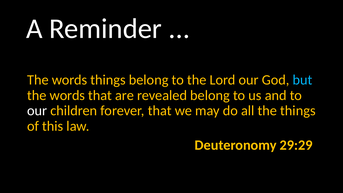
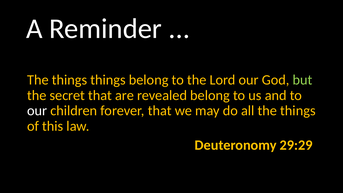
words at (70, 80): words -> things
but colour: light blue -> light green
words at (67, 95): words -> secret
